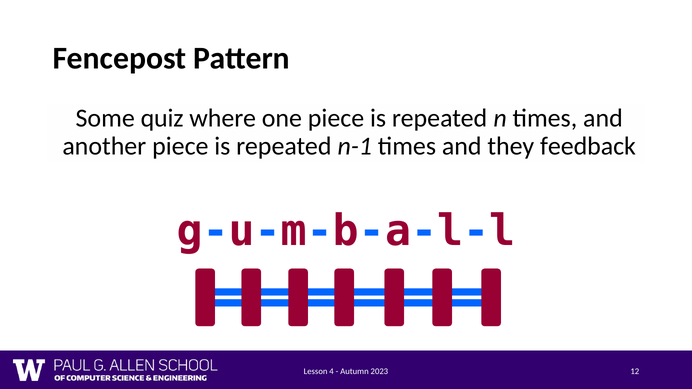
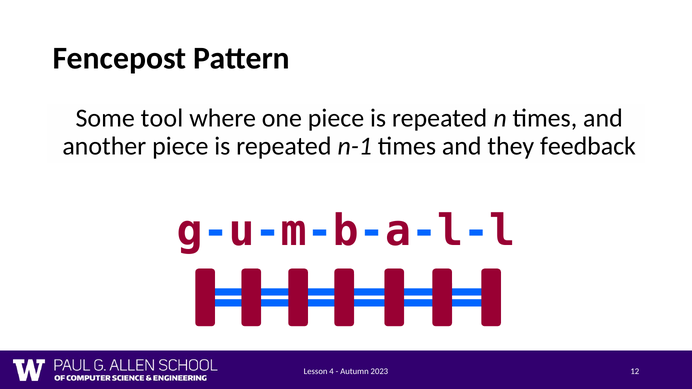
quiz: quiz -> tool
